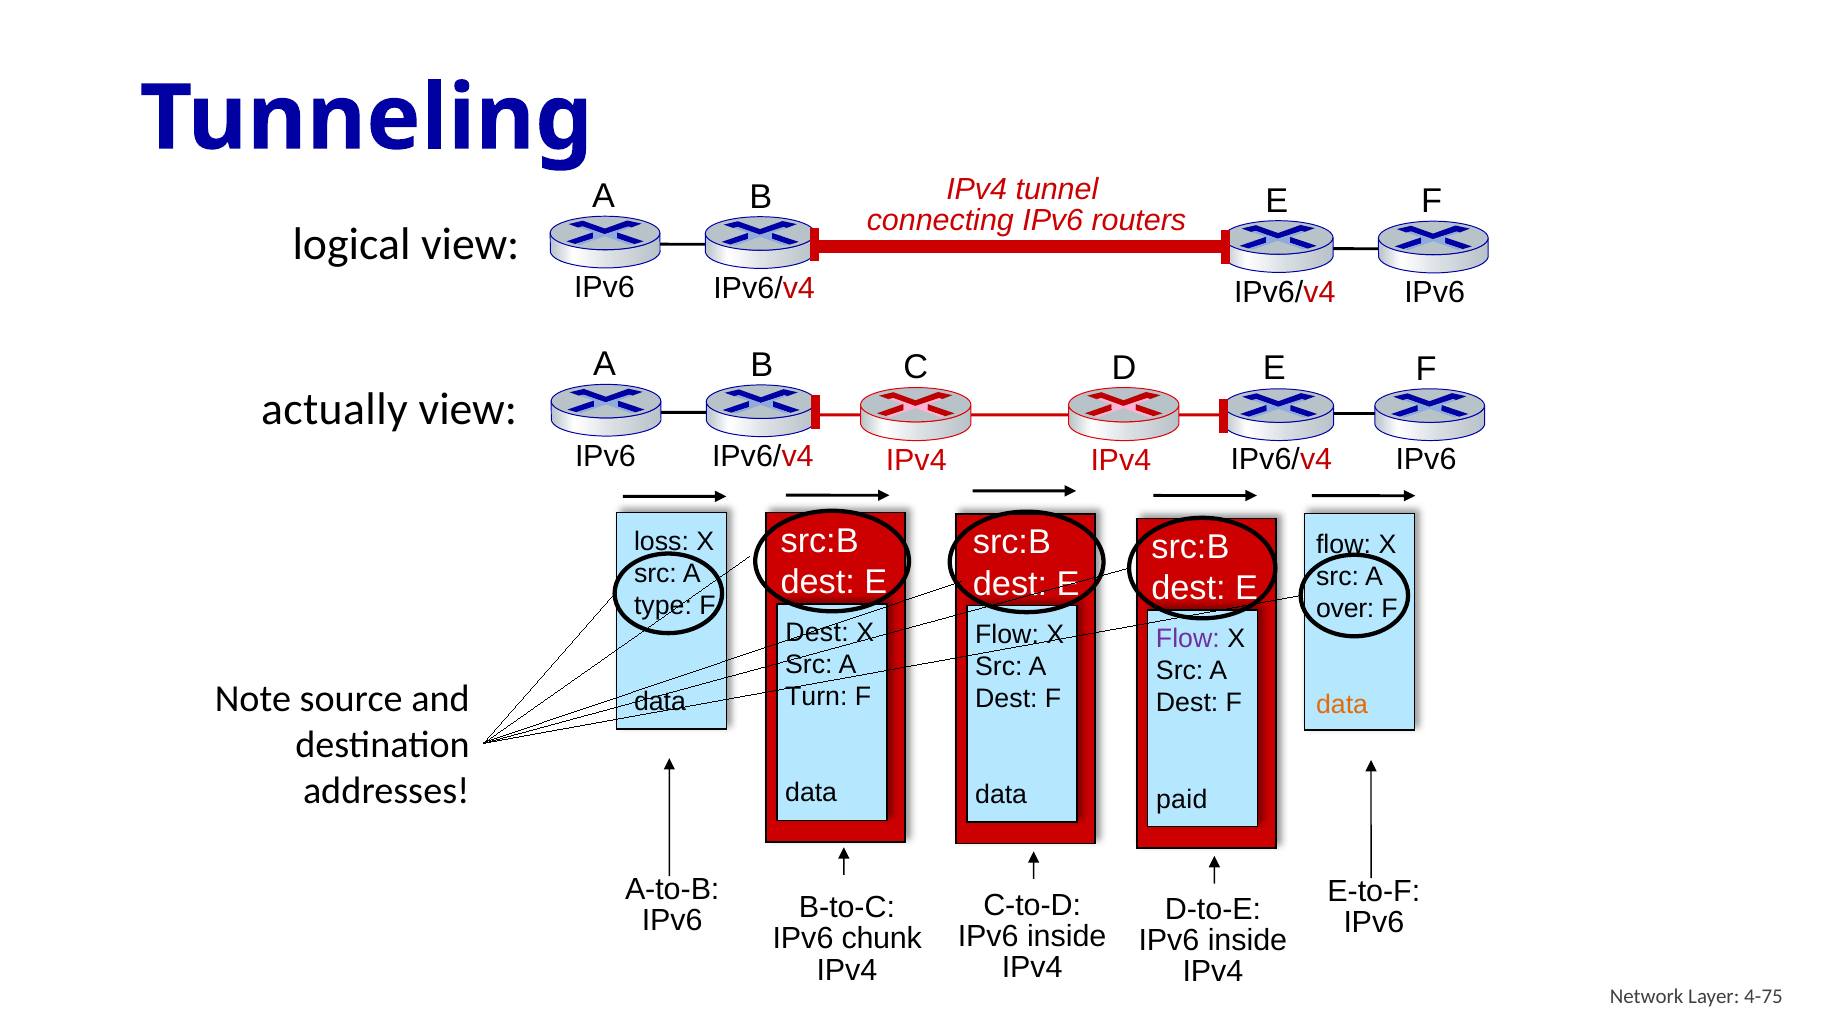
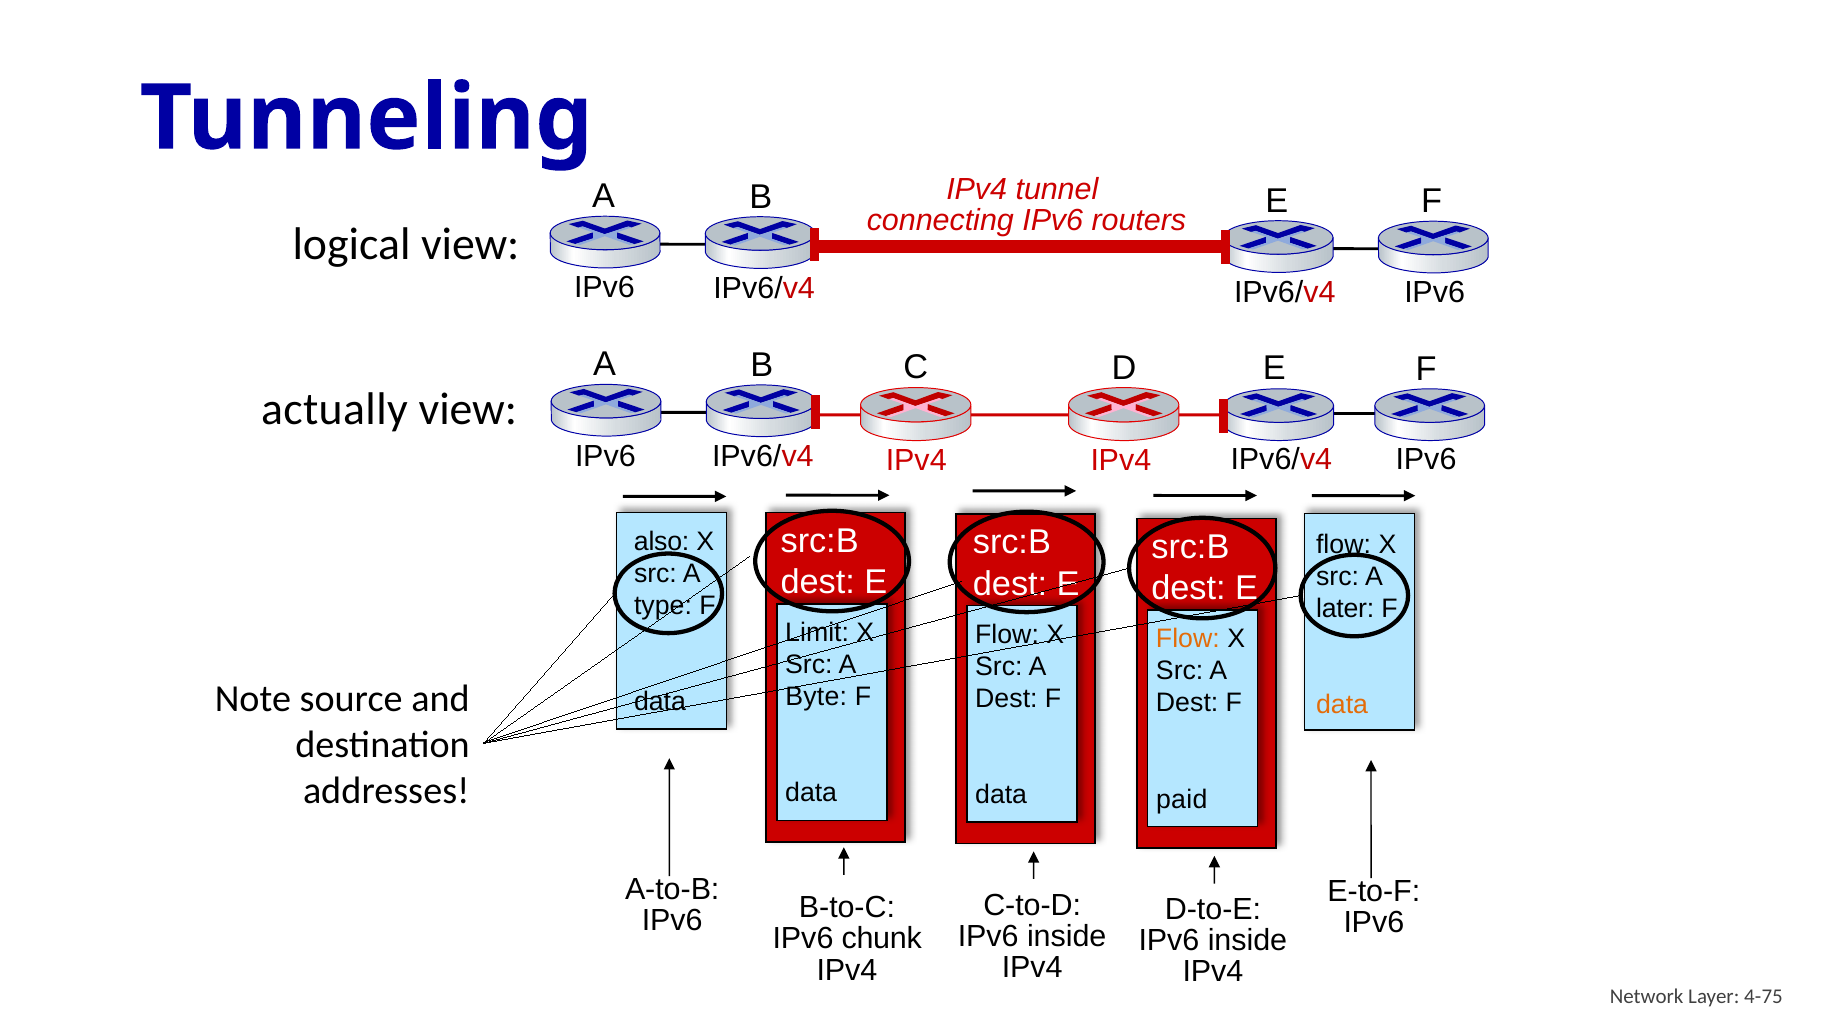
loss: loss -> also
over: over -> later
Dest at (817, 633): Dest -> Limit
Flow at (1188, 639) colour: purple -> orange
Turn: Turn -> Byte
